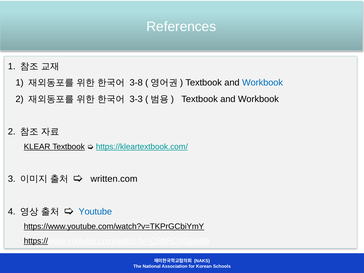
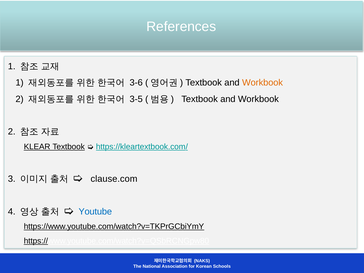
3-8: 3-8 -> 3-6
Workbook at (262, 83) colour: blue -> orange
3-3: 3-3 -> 3-5
written.com: written.com -> clause.com
